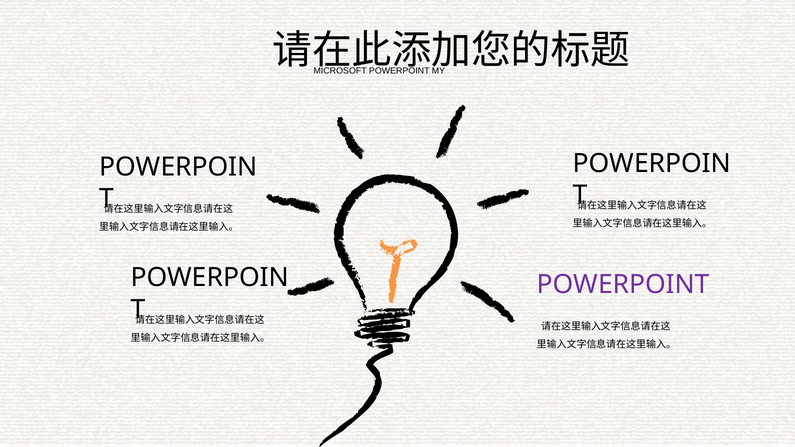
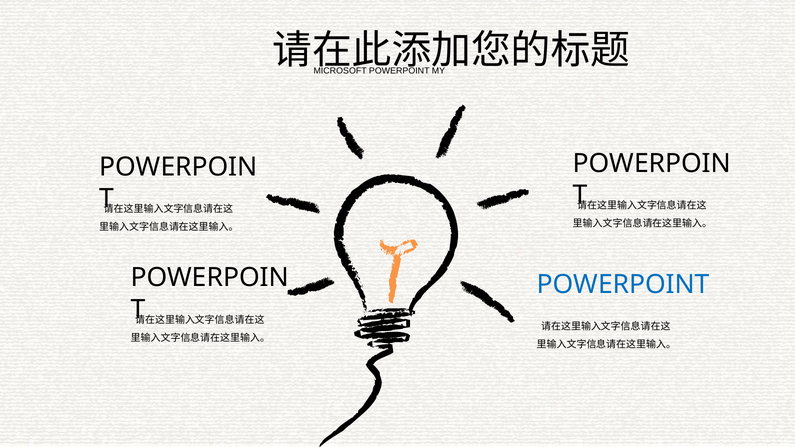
POWERPOINT at (623, 285) colour: purple -> blue
